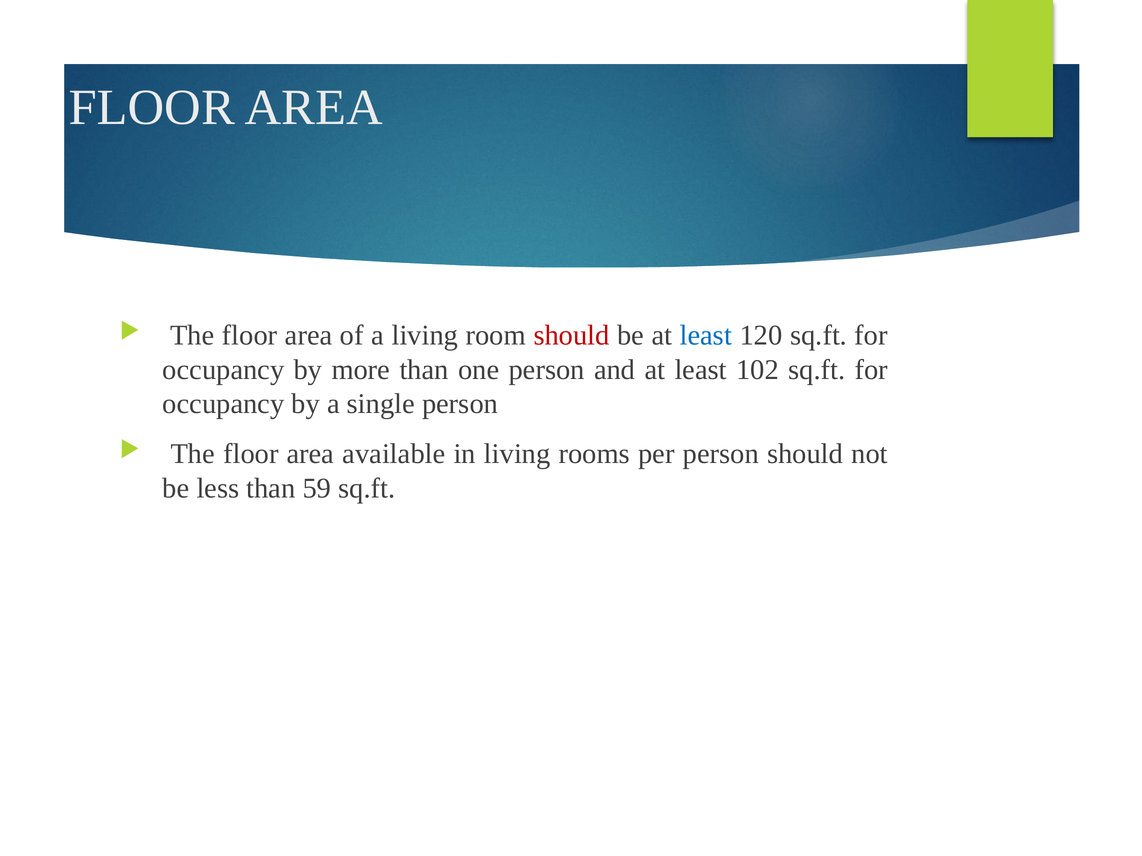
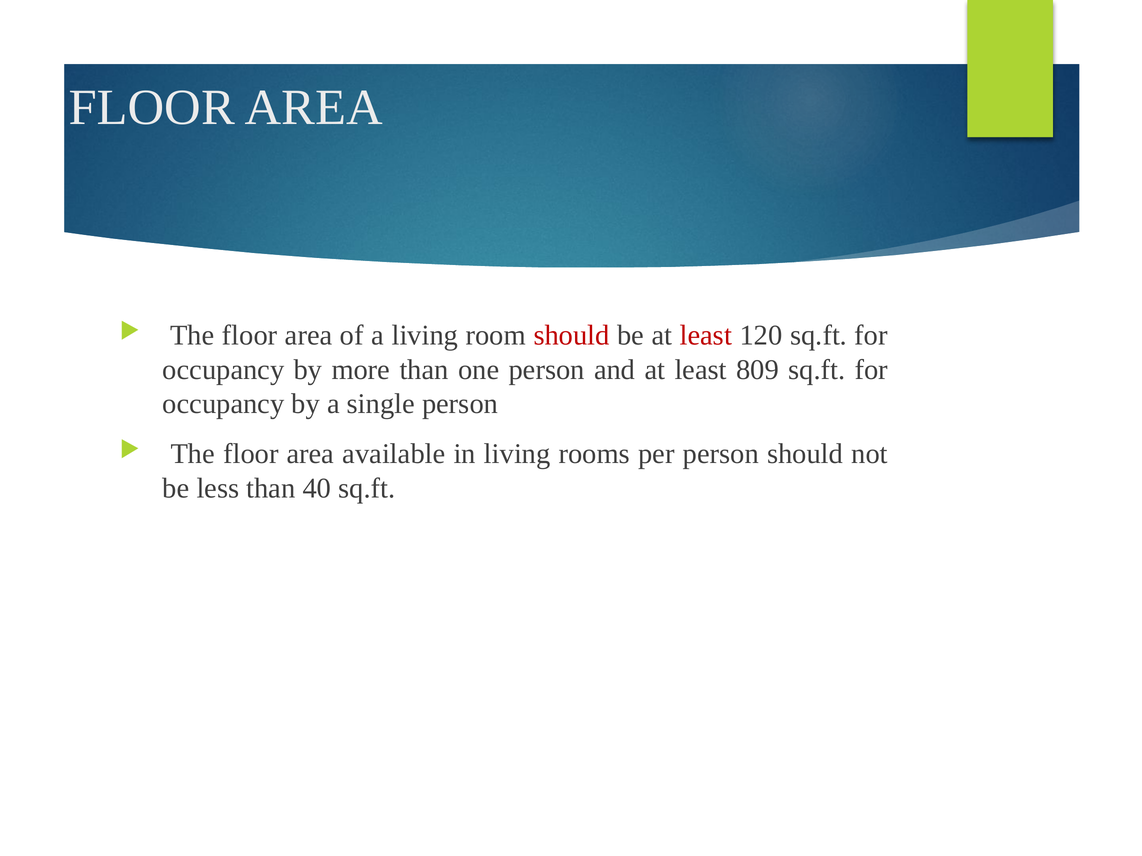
least at (706, 336) colour: blue -> red
102: 102 -> 809
59: 59 -> 40
